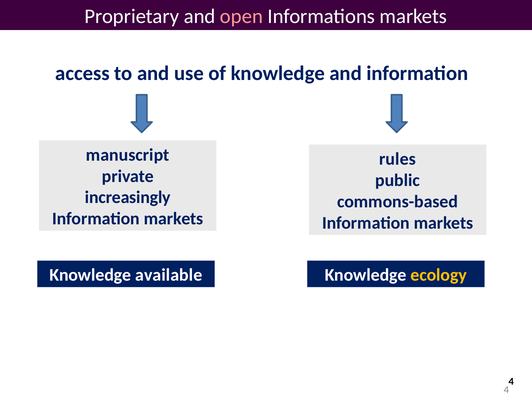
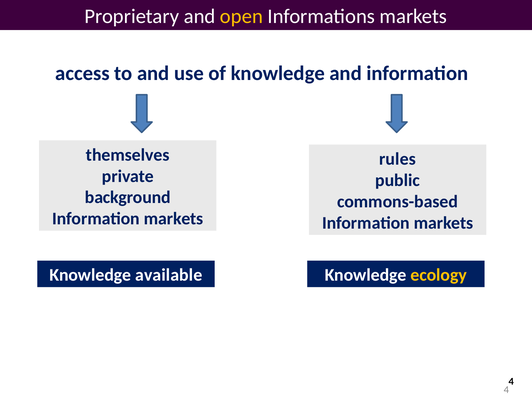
open colour: pink -> yellow
manuscript: manuscript -> themselves
increasingly: increasingly -> background
